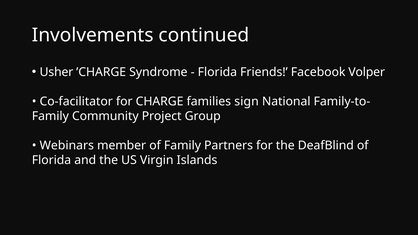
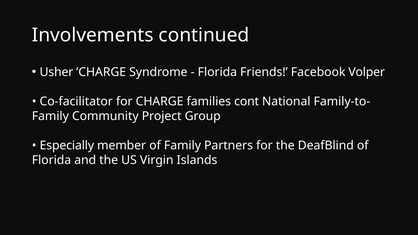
sign: sign -> cont
Webinars: Webinars -> Especially
